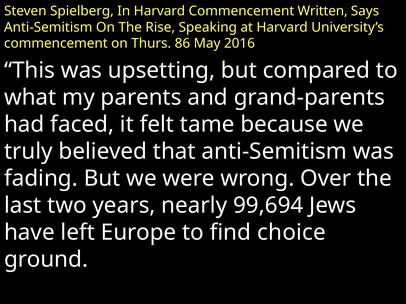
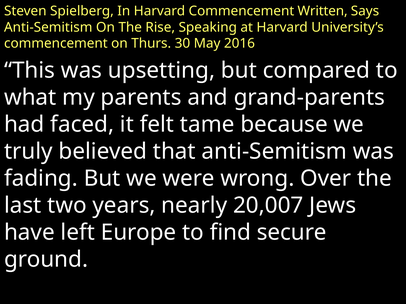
86: 86 -> 30
99,694: 99,694 -> 20,007
choice: choice -> secure
